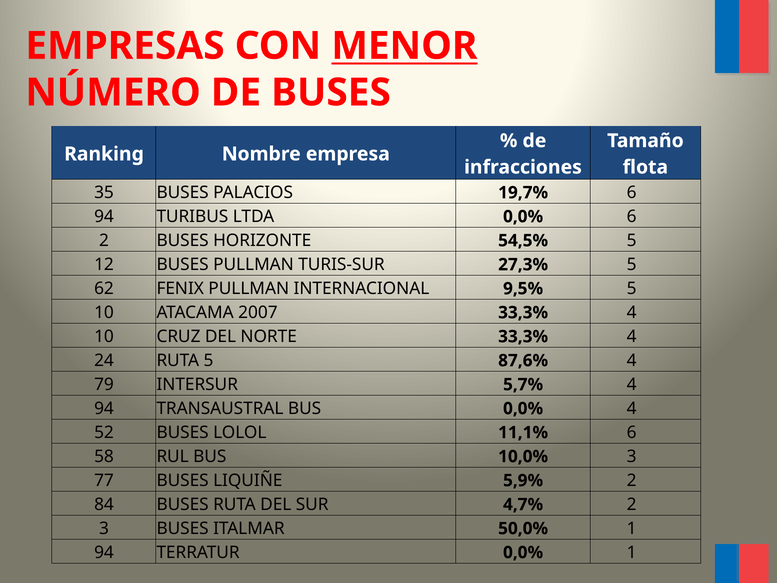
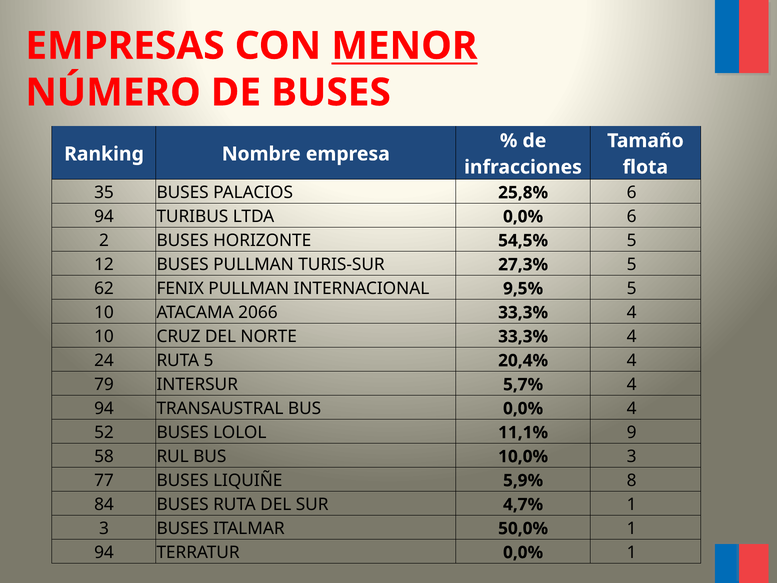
19,7%: 19,7% -> 25,8%
2007: 2007 -> 2066
87,6%: 87,6% -> 20,4%
11,1% 6: 6 -> 9
5,9% 2: 2 -> 8
4,7% 2: 2 -> 1
